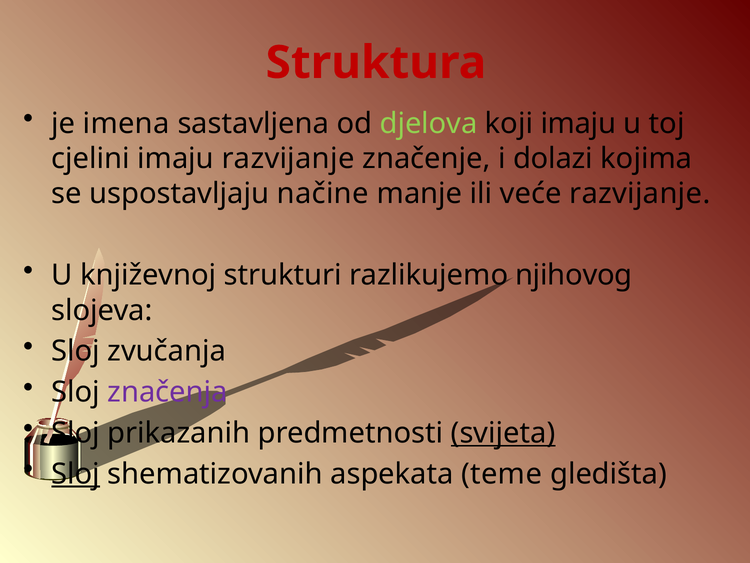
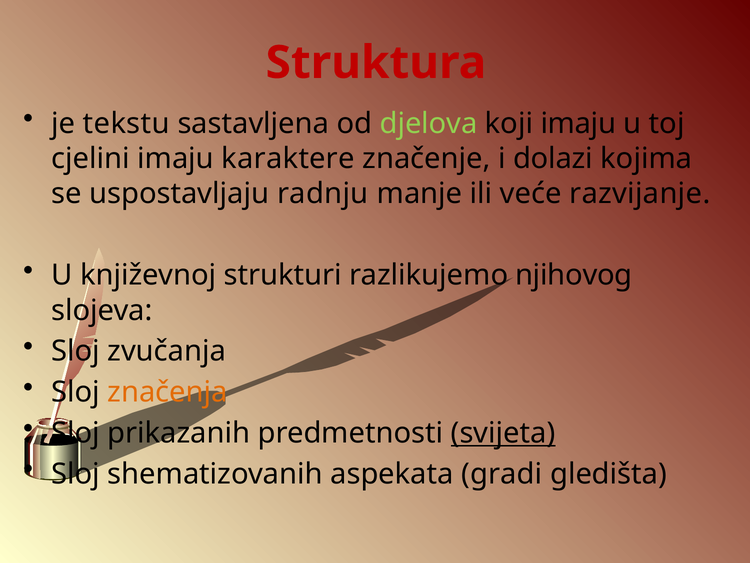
imena: imena -> tekstu
imaju razvijanje: razvijanje -> karaktere
načine: načine -> radnju
značenja colour: purple -> orange
Sloj at (76, 474) underline: present -> none
teme: teme -> gradi
